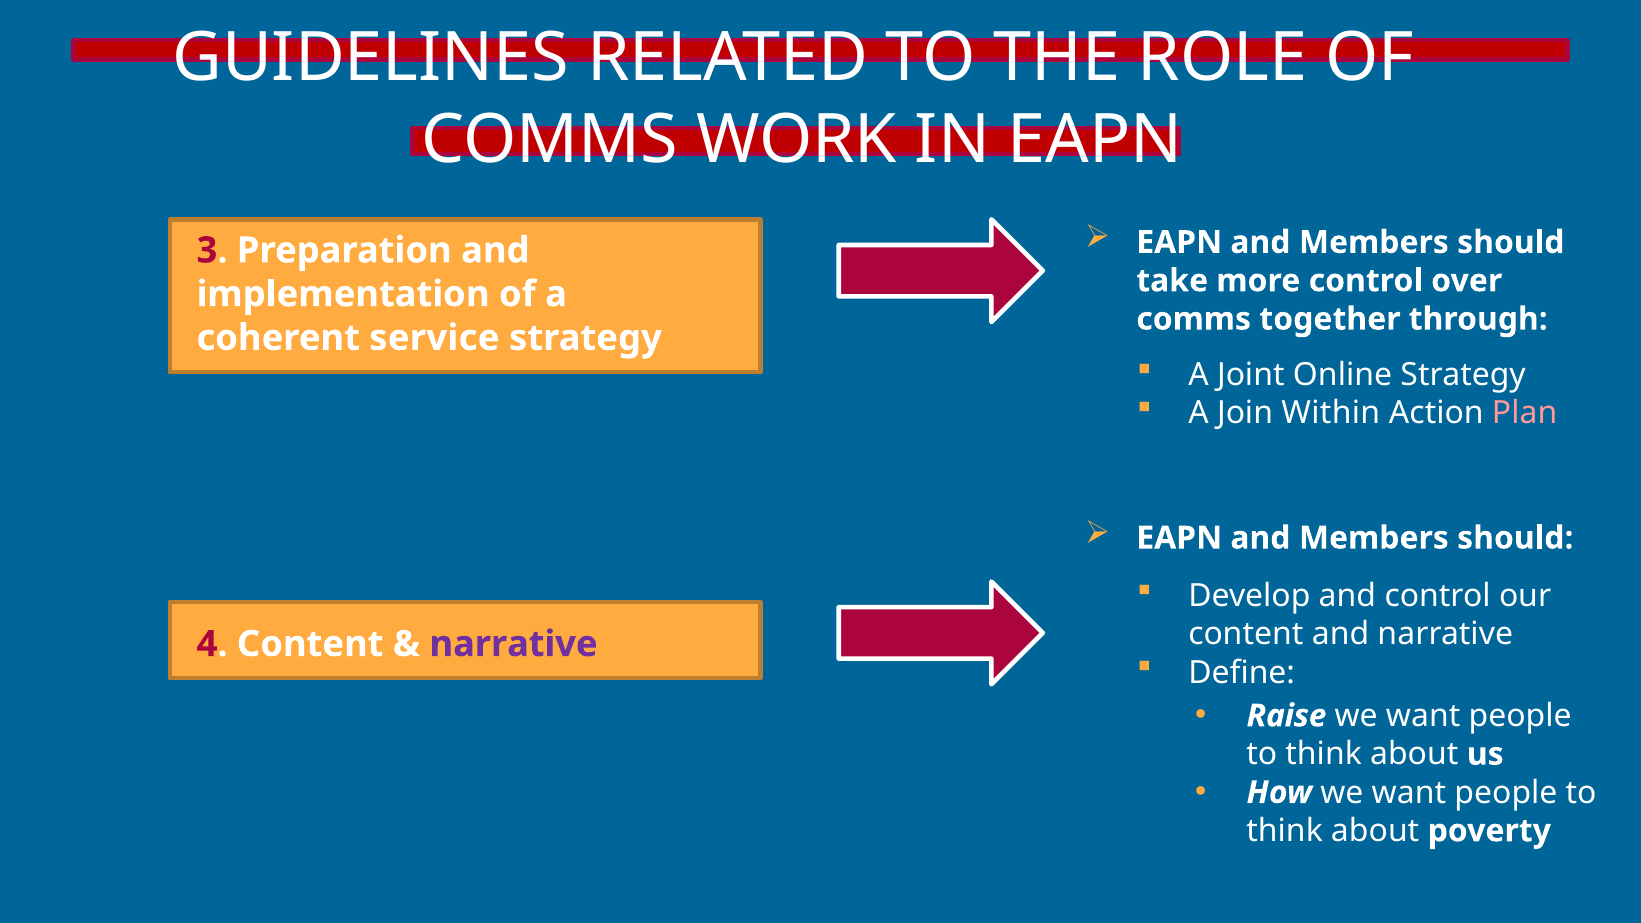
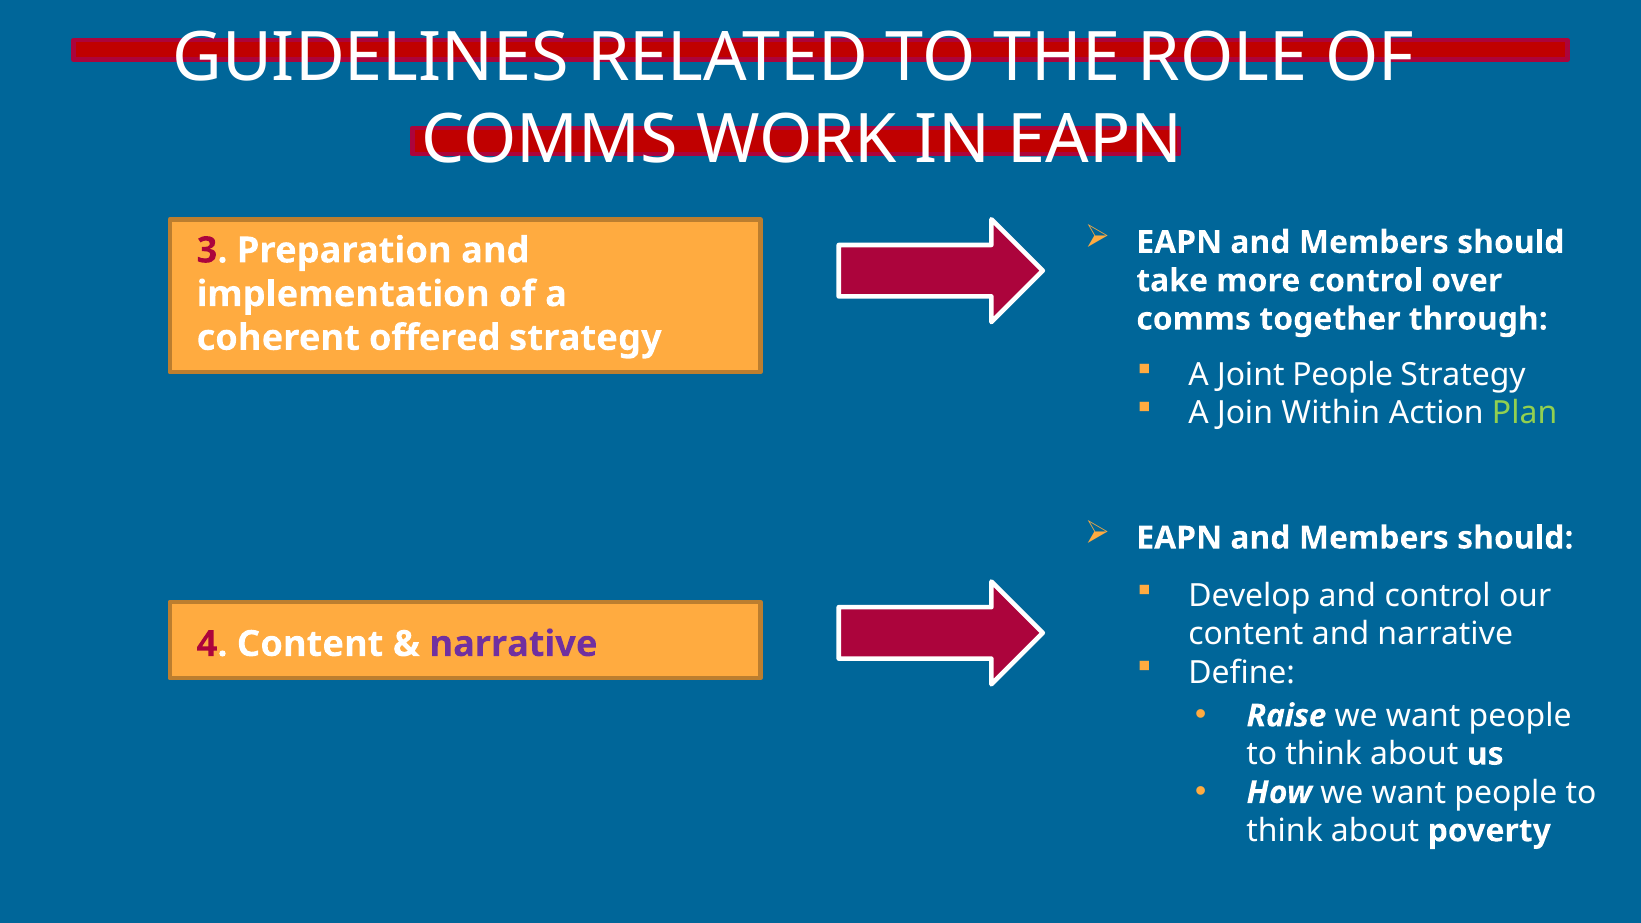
service: service -> offered
Joint Online: Online -> People
Plan colour: pink -> light green
